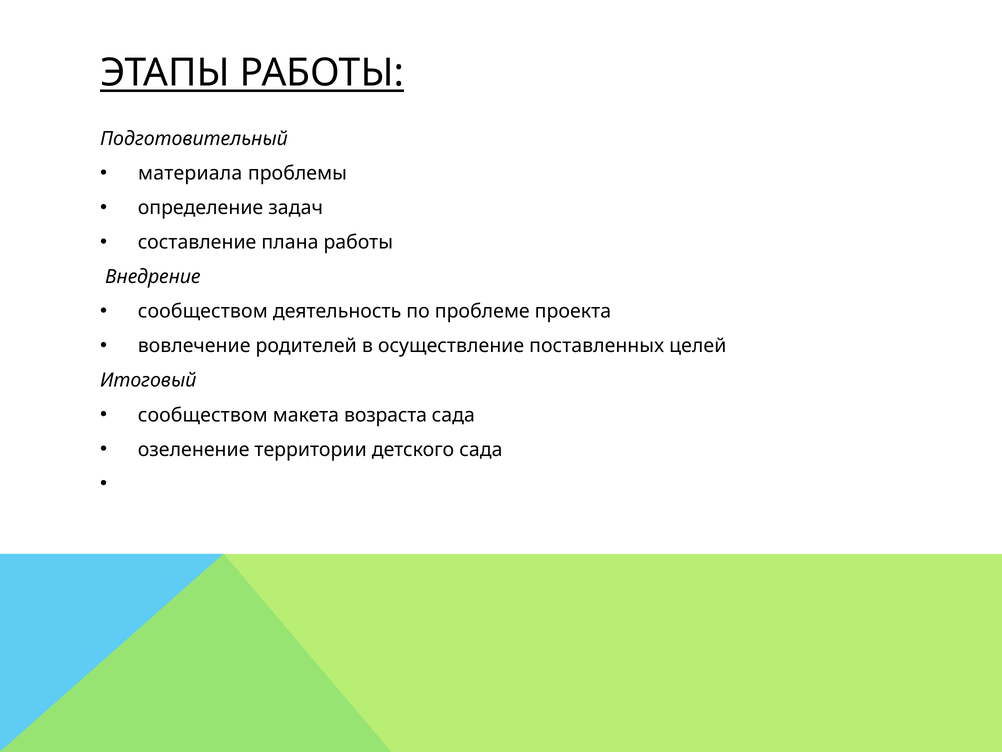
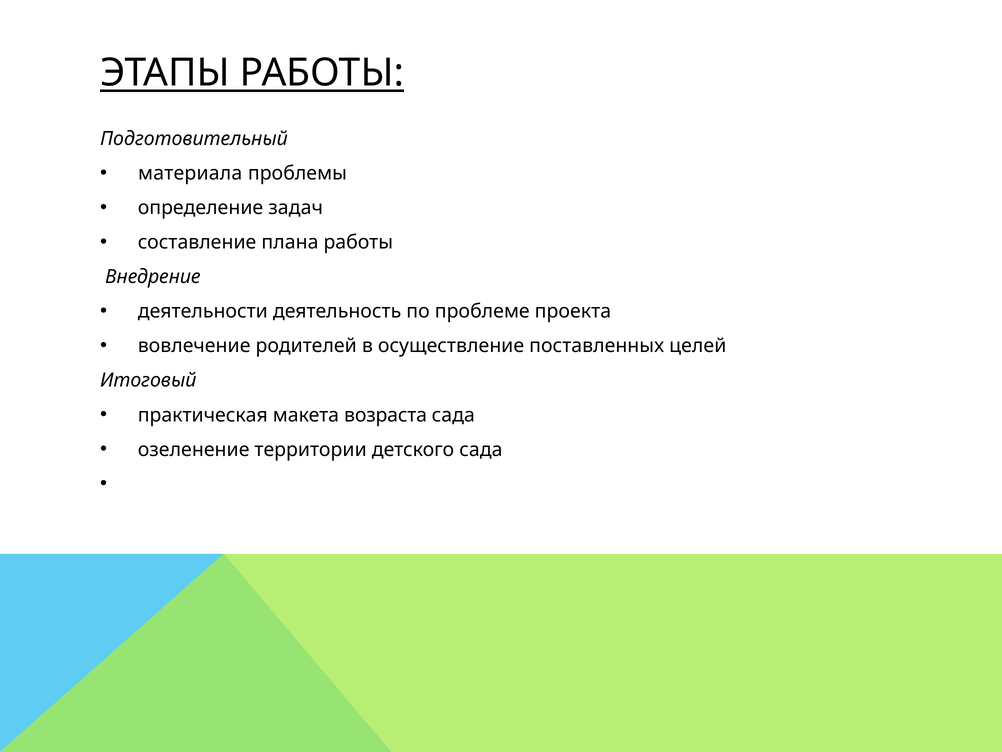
сообществом at (203, 311): сообществом -> деятельности
сообществом at (203, 415): сообществом -> практическая
